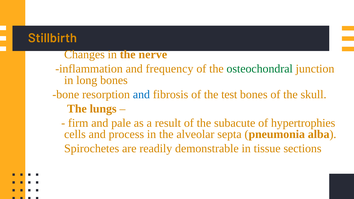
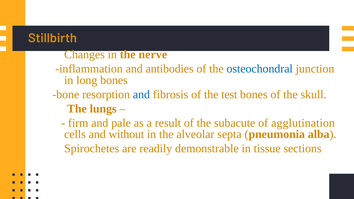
frequency: frequency -> antibodies
osteochondral colour: green -> blue
hypertrophies: hypertrophies -> agglutination
process: process -> without
